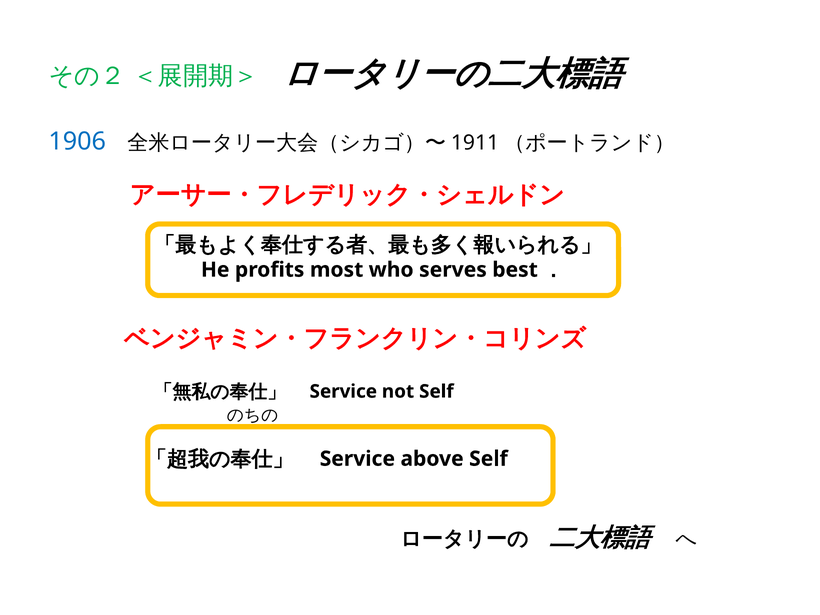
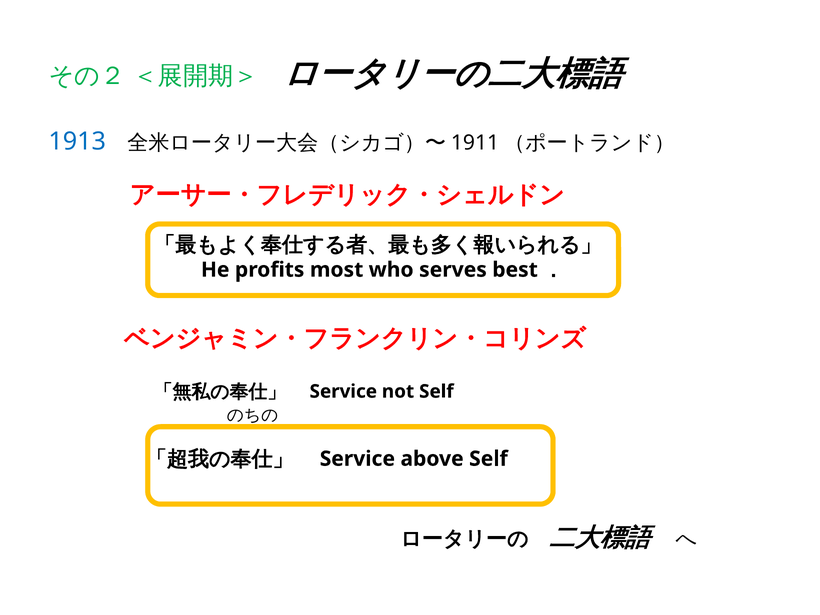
1906: 1906 -> 1913
